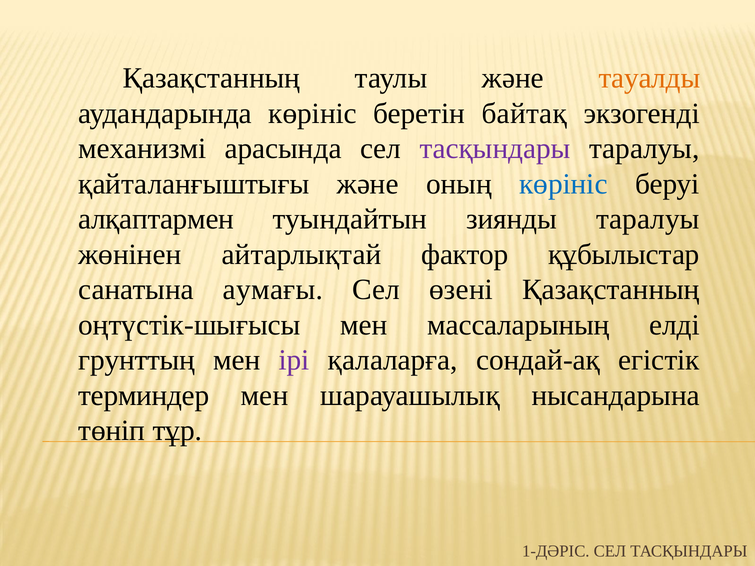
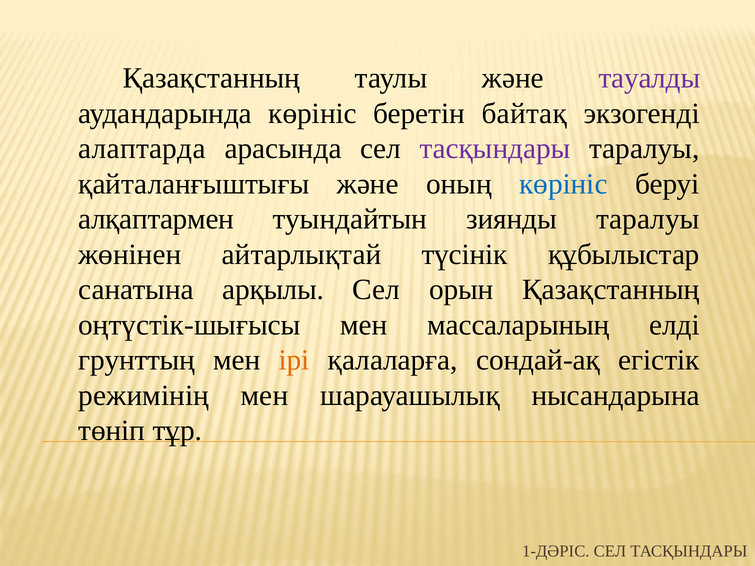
тауалды colour: orange -> purple
механизмі: механизмі -> алаптарда
фактор: фактор -> түсінік
аумағы: аумағы -> арқылы
өзені: өзені -> орын
ірі colour: purple -> orange
терминдер: терминдер -> режимінің
